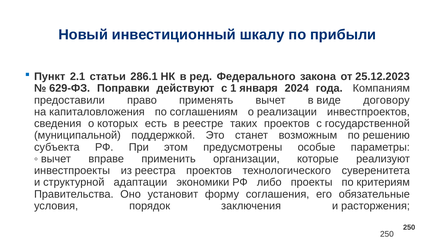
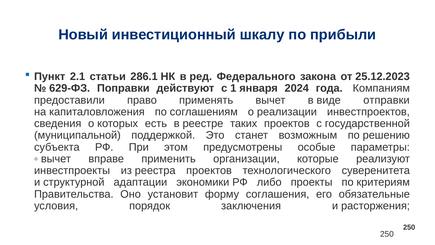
договору: договору -> отправки
